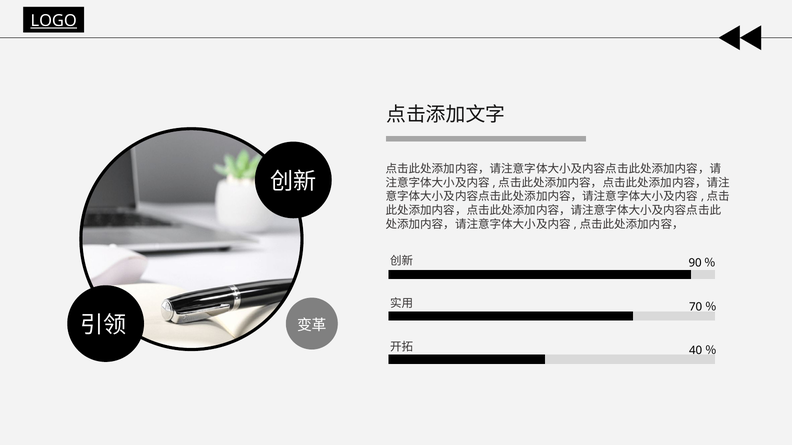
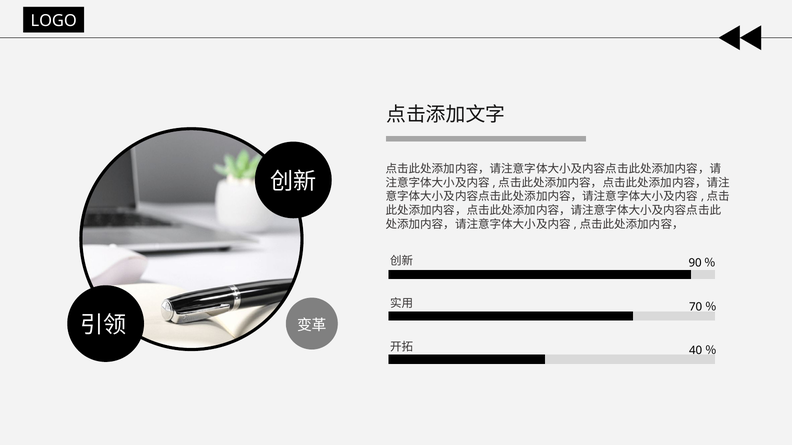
LOGO underline: present -> none
